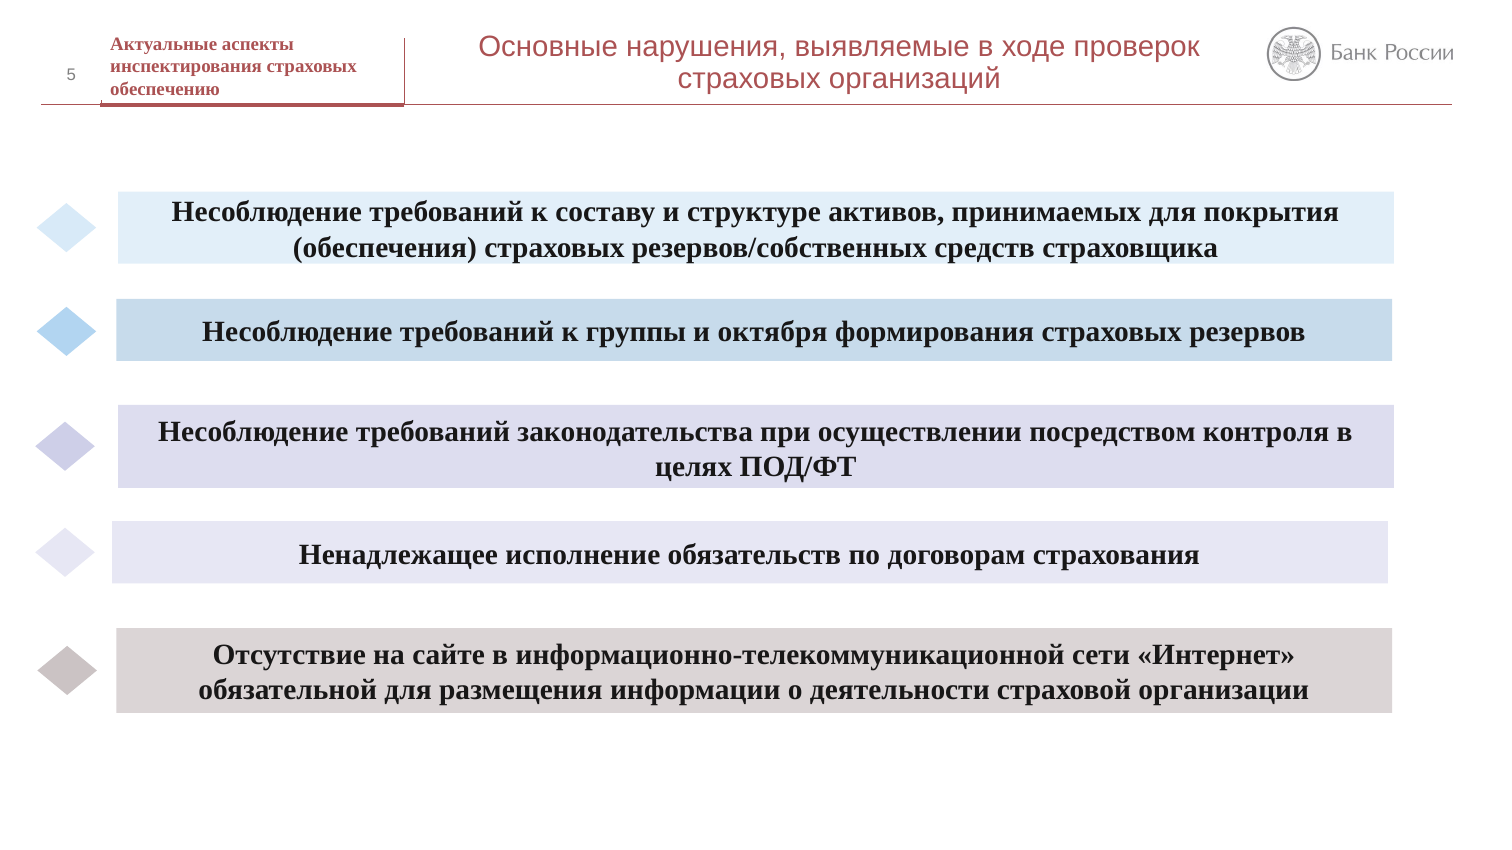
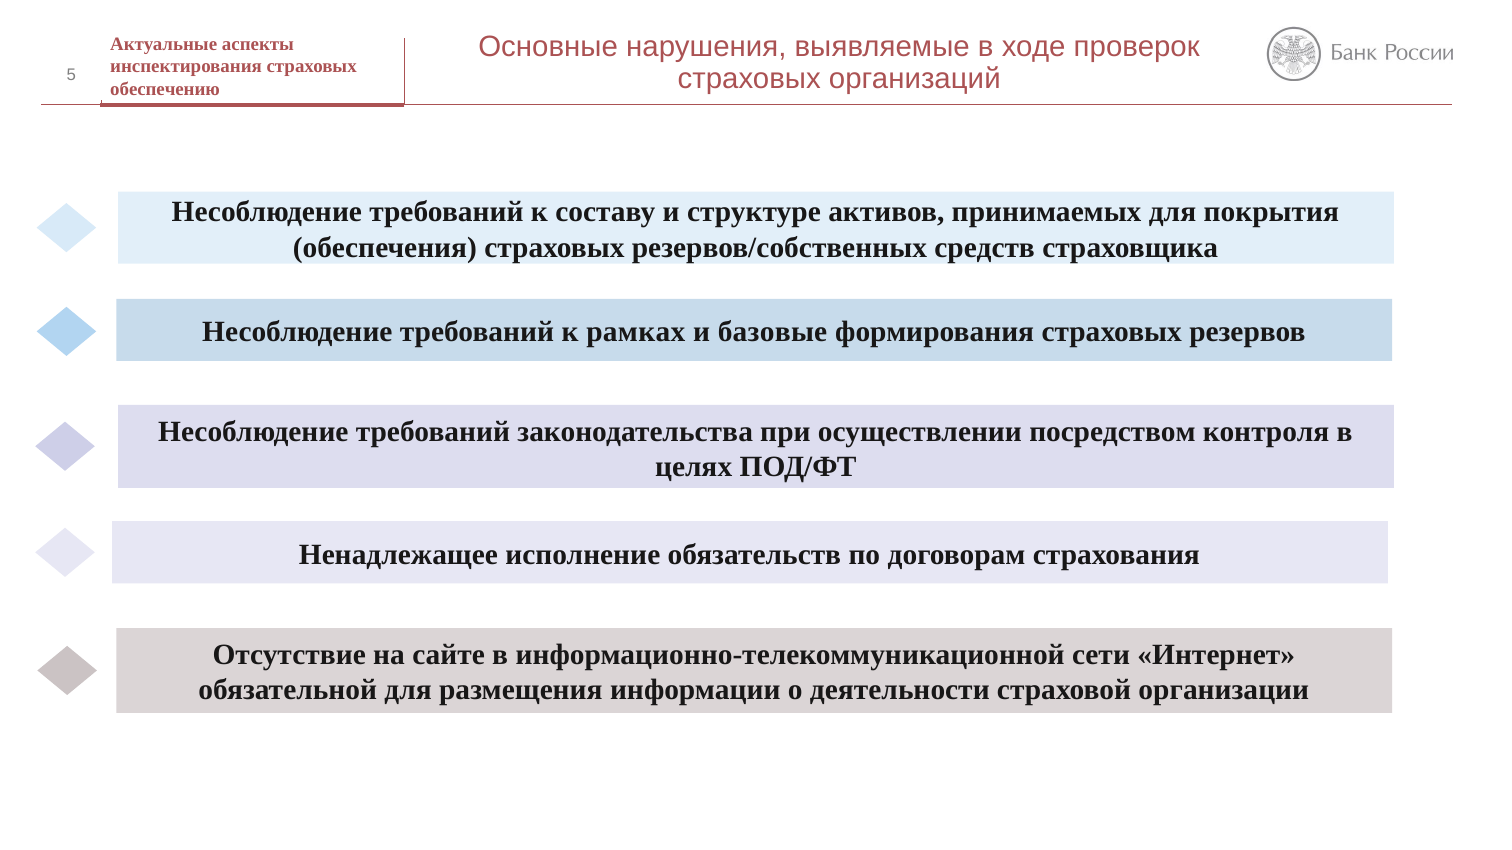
группы: группы -> рамках
октября: октября -> базовые
